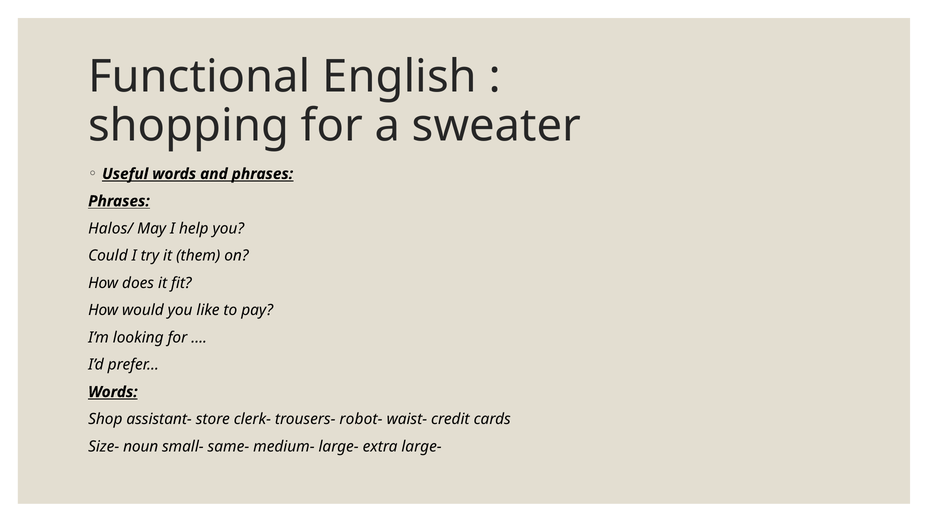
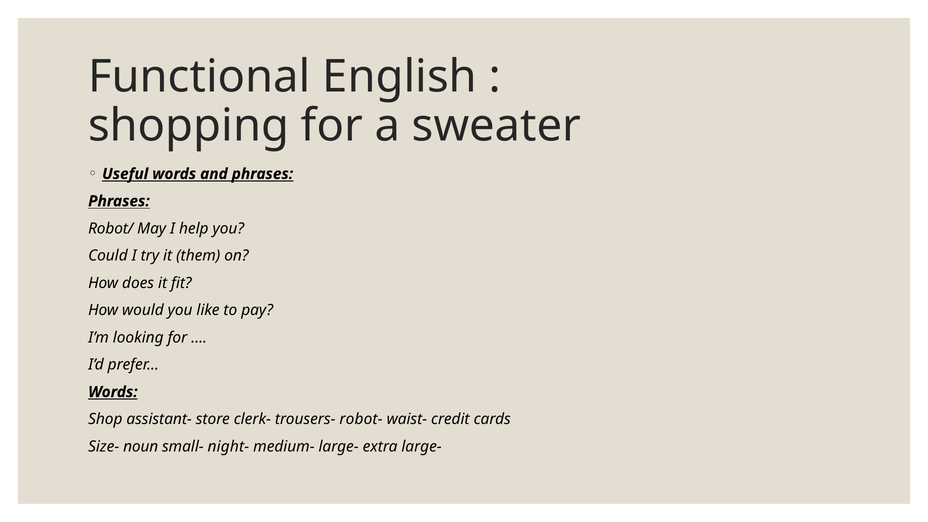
Halos/: Halos/ -> Robot/
same-: same- -> night-
